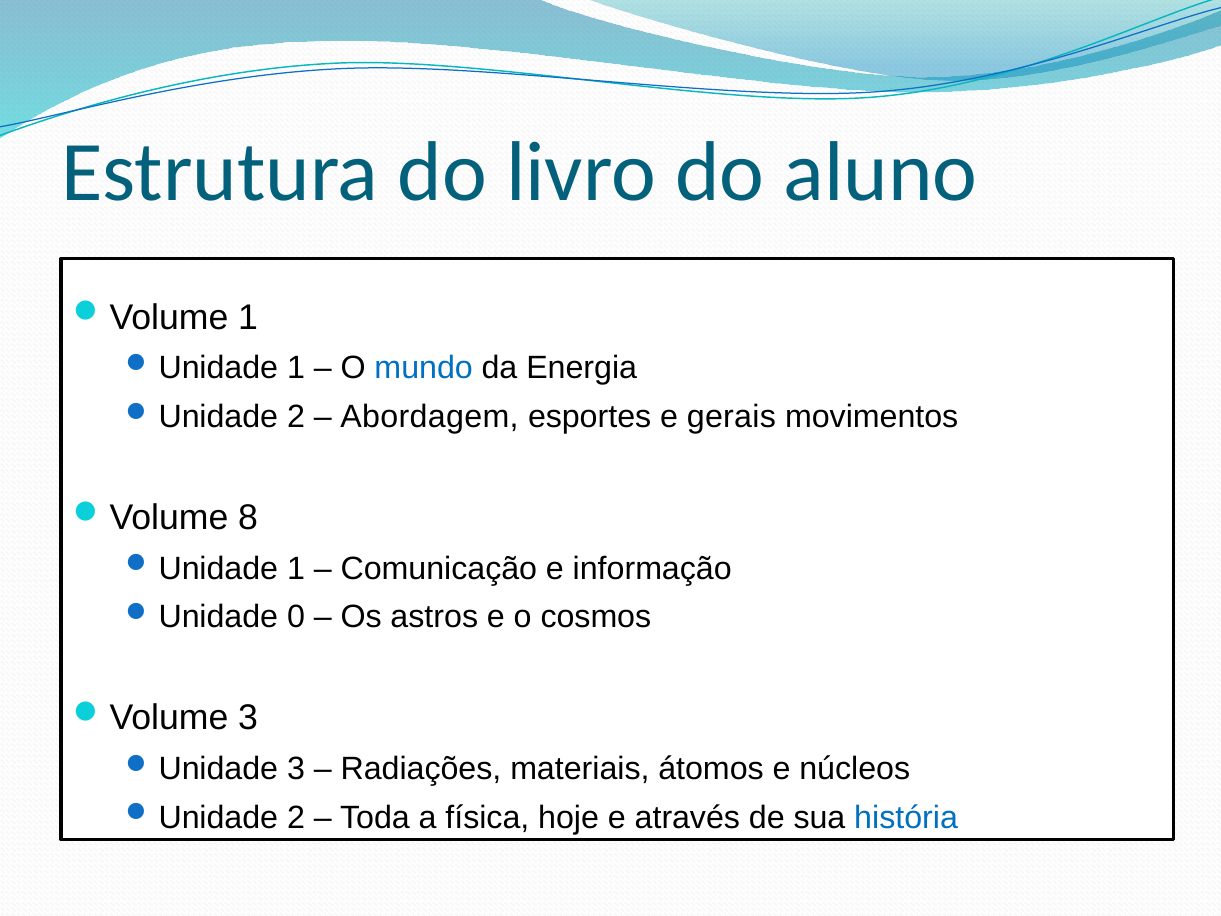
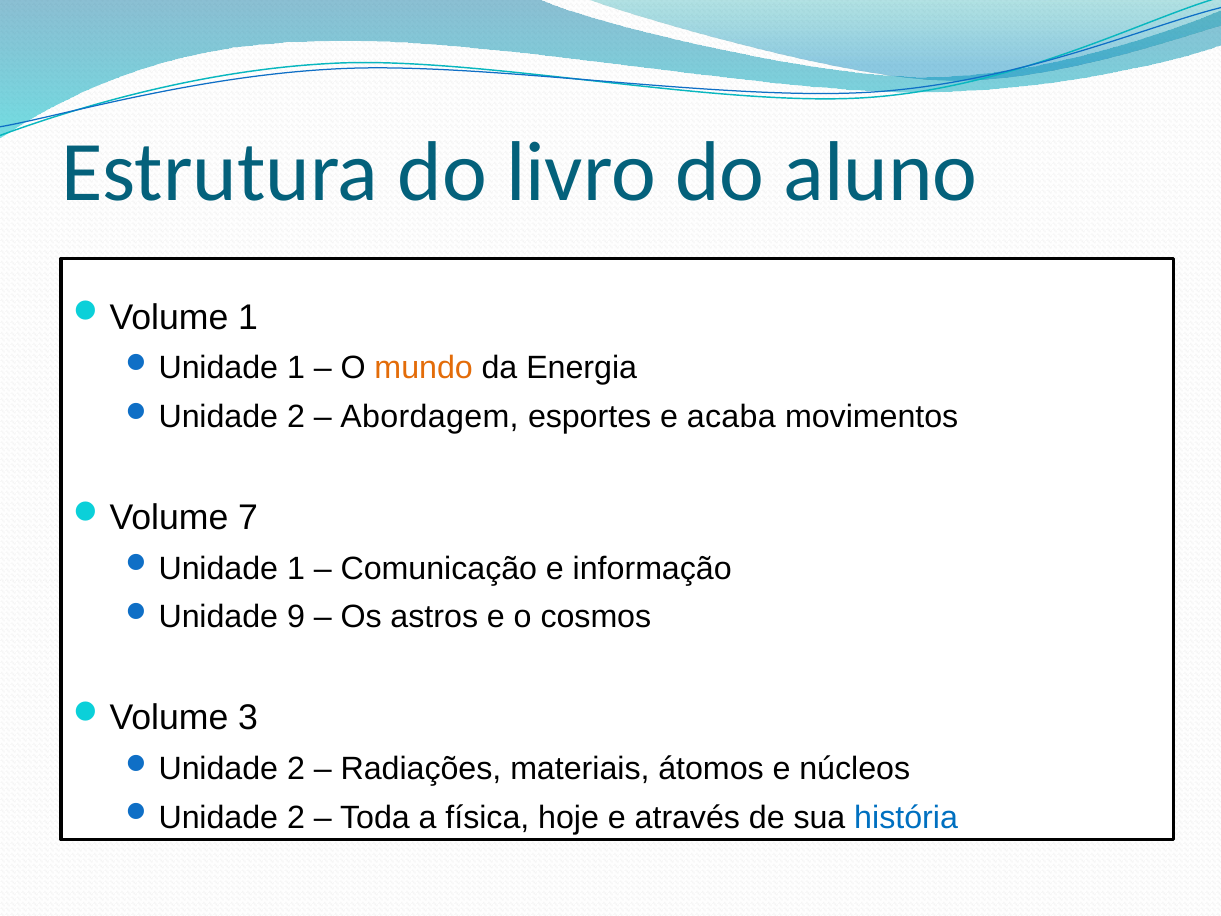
mundo colour: blue -> orange
gerais: gerais -> acaba
8: 8 -> 7
0: 0 -> 9
3 at (296, 768): 3 -> 2
